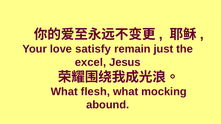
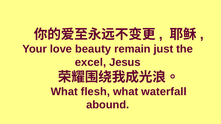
satisfy: satisfy -> beauty
mocking: mocking -> waterfall
